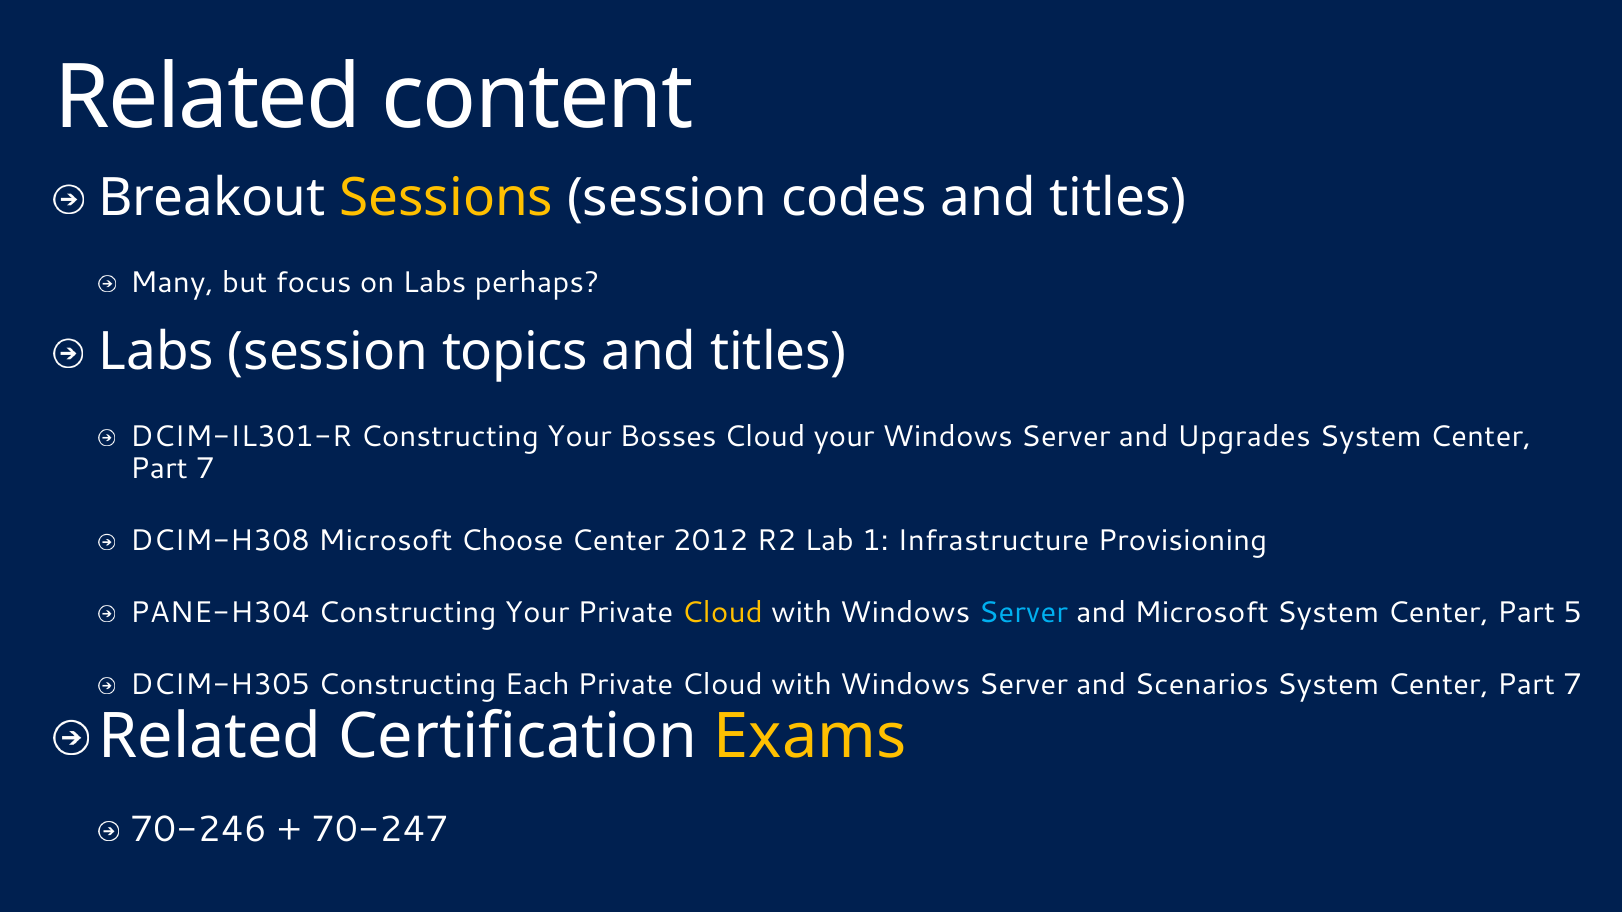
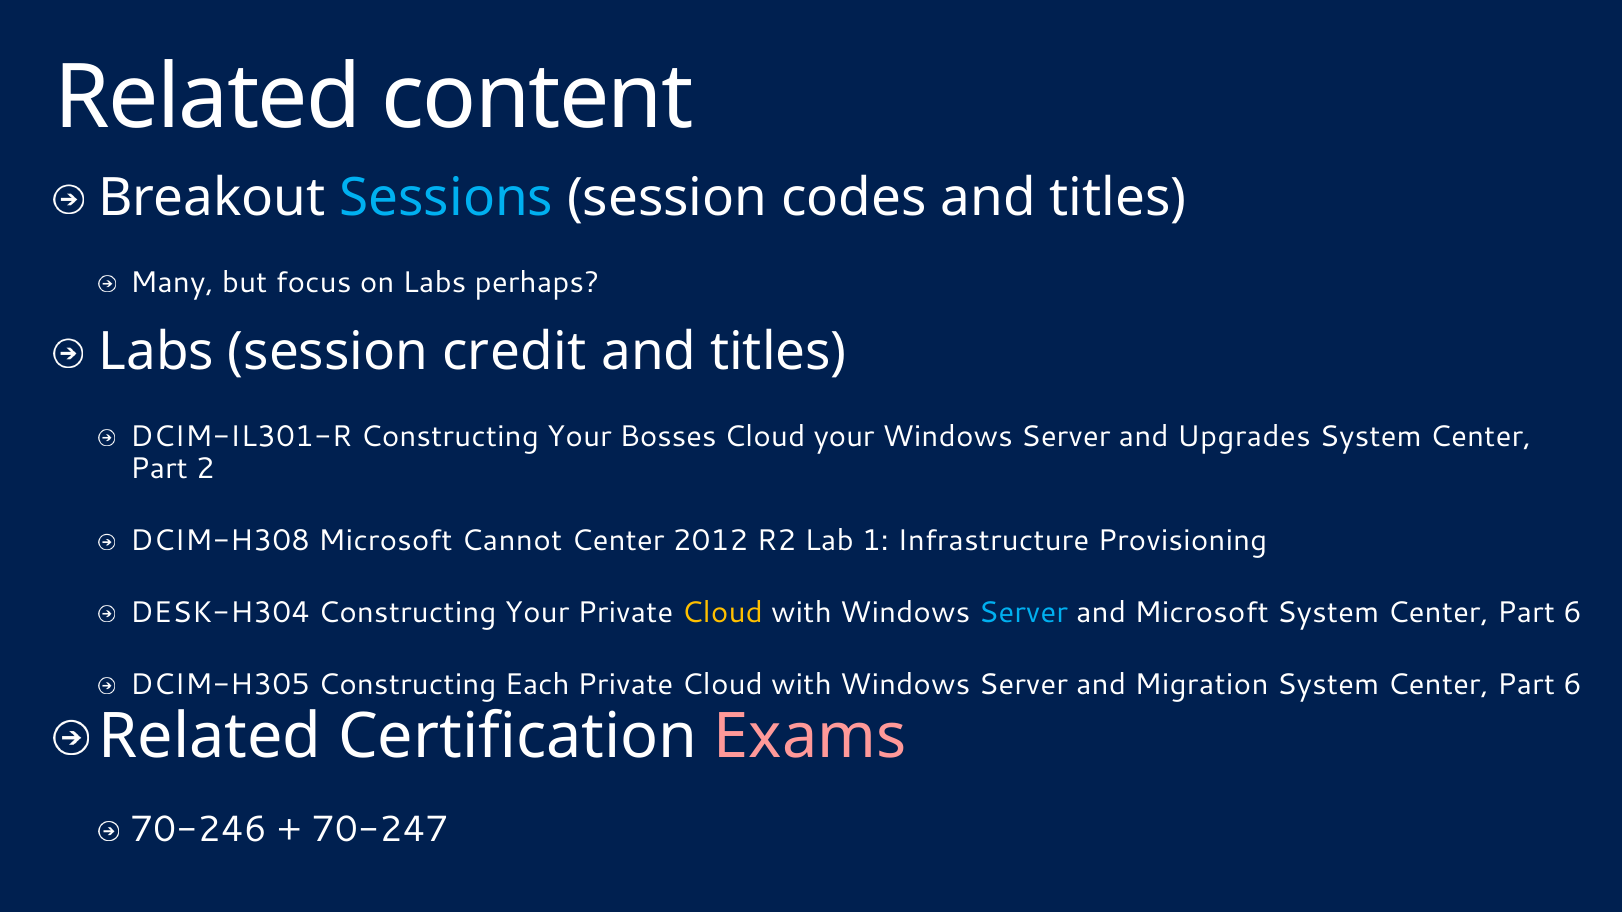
Sessions colour: yellow -> light blue
topics: topics -> credit
7 at (205, 469): 7 -> 2
Choose: Choose -> Cannot
PANE-H304: PANE-H304 -> DESK-H304
5 at (1573, 613): 5 -> 6
Scenarios: Scenarios -> Migration
7 at (1573, 685): 7 -> 6
Exams colour: yellow -> pink
